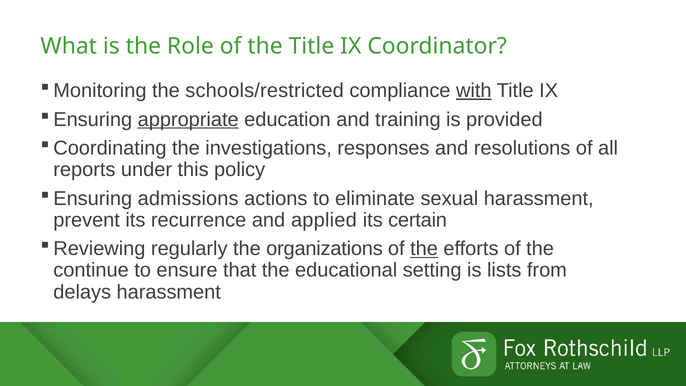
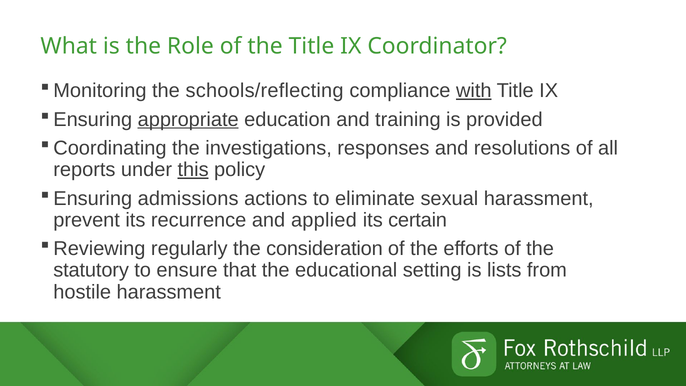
schools/restricted: schools/restricted -> schools/reflecting
this underline: none -> present
organizations: organizations -> consideration
the at (424, 249) underline: present -> none
continue: continue -> statutory
delays: delays -> hostile
